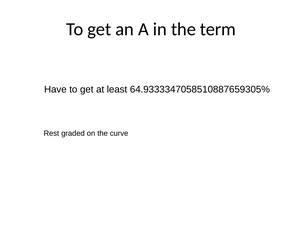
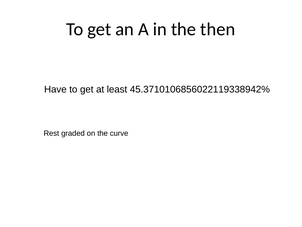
term: term -> then
64.9333347058510887659305%: 64.9333347058510887659305% -> 45.3710106856022119338942%
